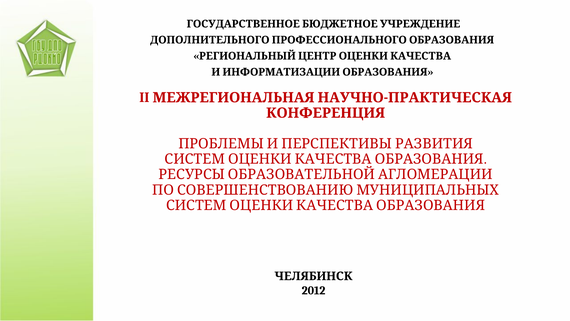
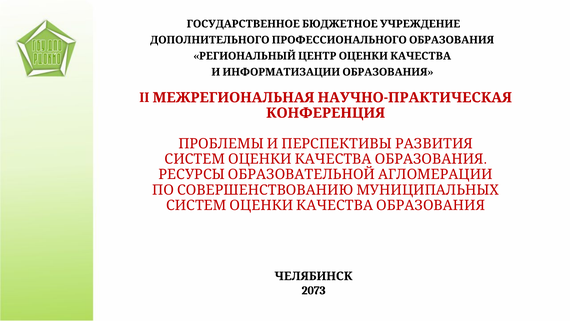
2012: 2012 -> 2073
